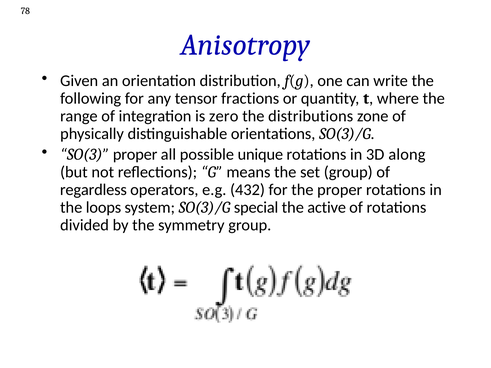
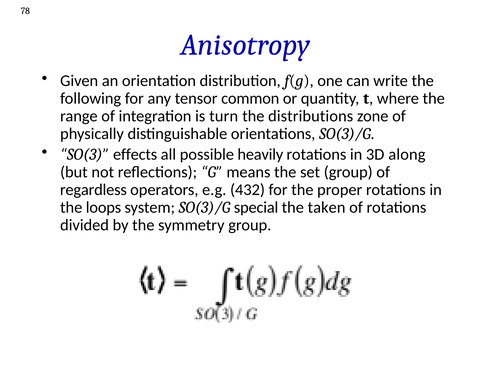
fractions: fractions -> common
zero: zero -> turn
SO(3 proper: proper -> effects
unique: unique -> heavily
active: active -> taken
